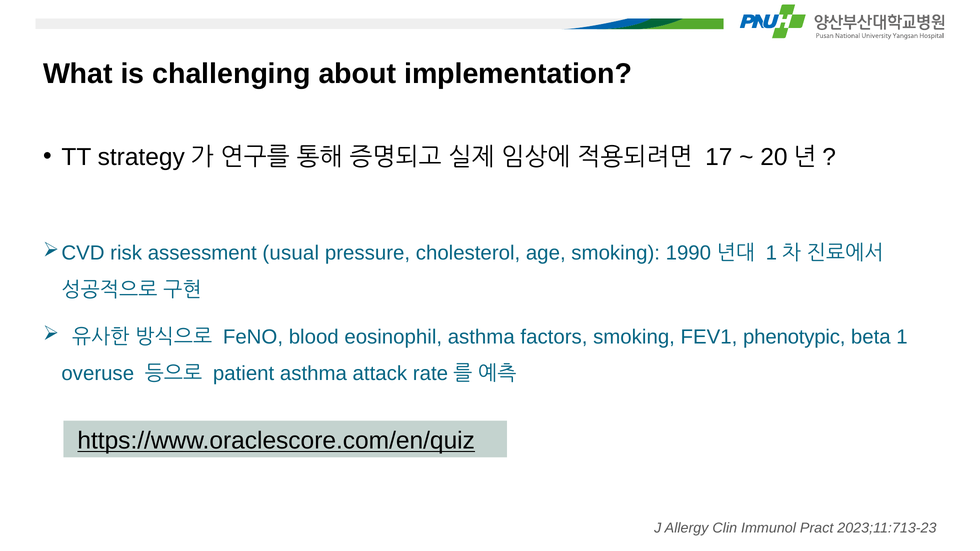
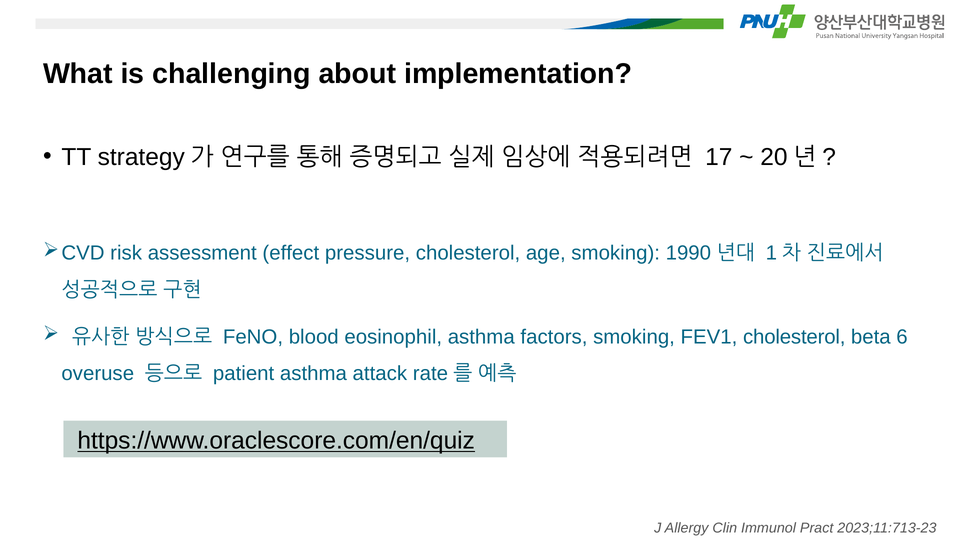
usual: usual -> effect
FEV1 phenotypic: phenotypic -> cholesterol
1: 1 -> 6
